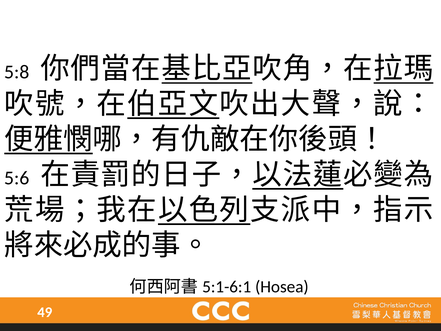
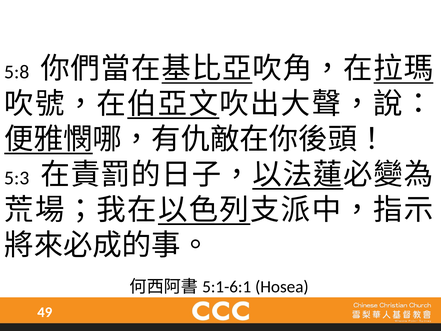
5:6: 5:6 -> 5:3
